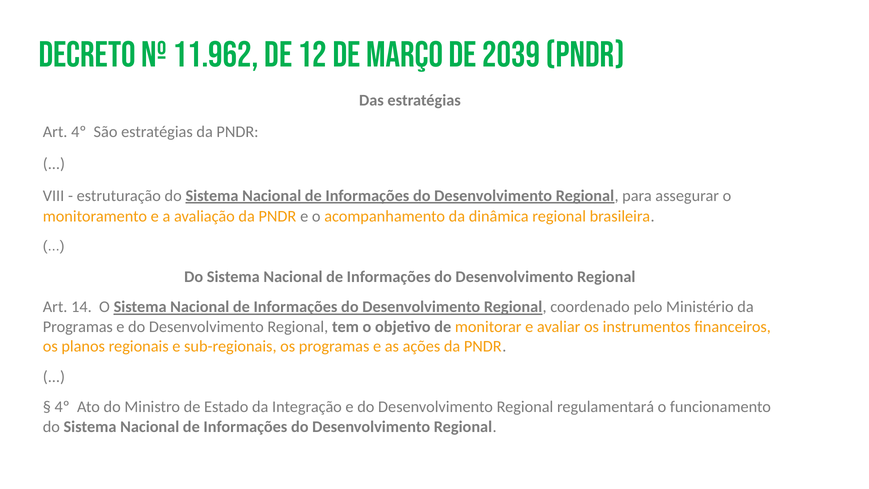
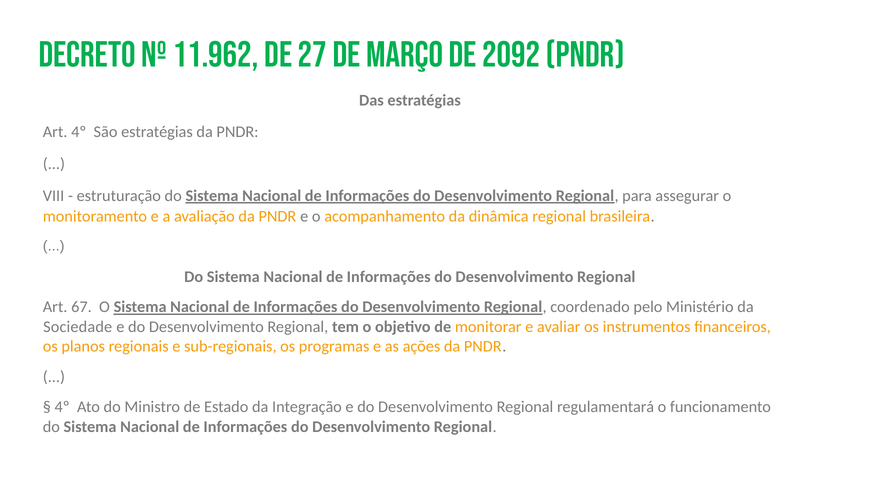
12: 12 -> 27
2039: 2039 -> 2092
14: 14 -> 67
Programas at (78, 327): Programas -> Sociedade
